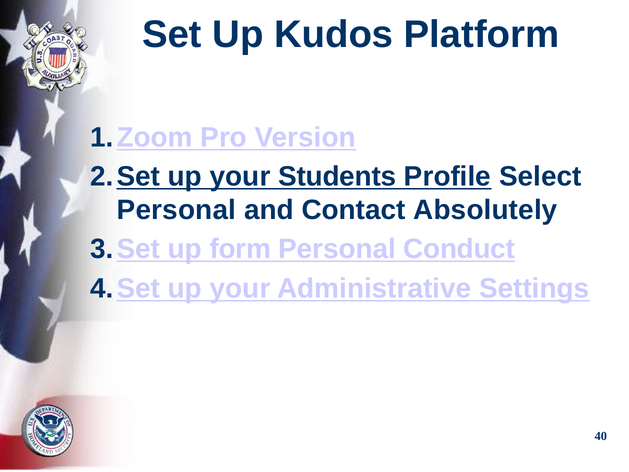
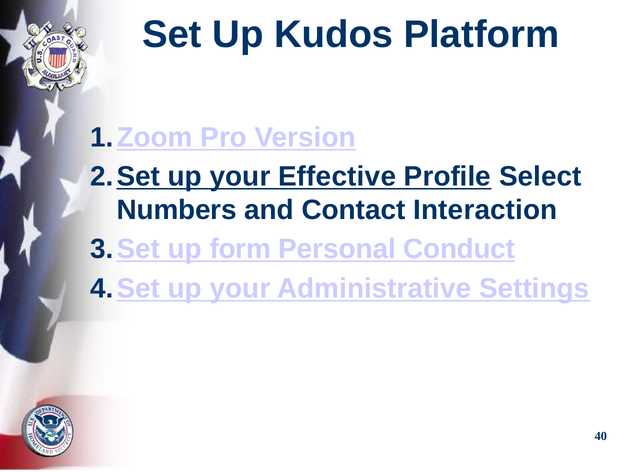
Students: Students -> Effective
Personal at (176, 210): Personal -> Numbers
Absolutely: Absolutely -> Interaction
